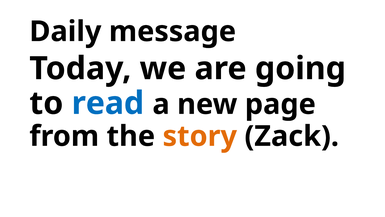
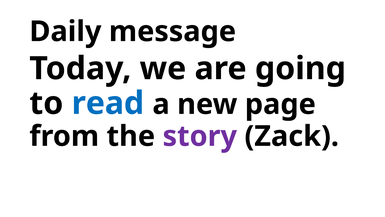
story colour: orange -> purple
